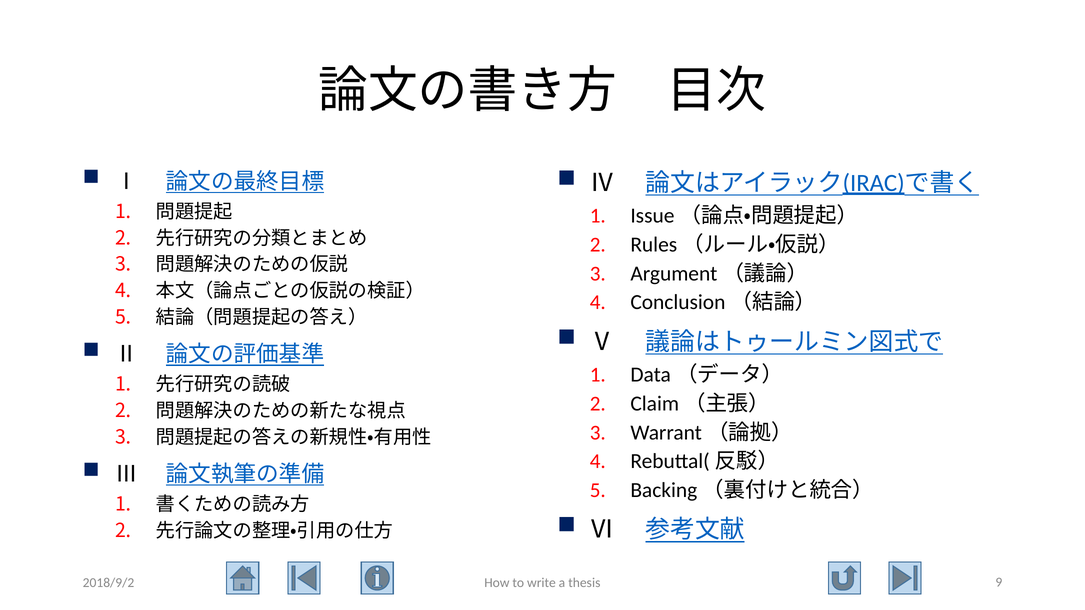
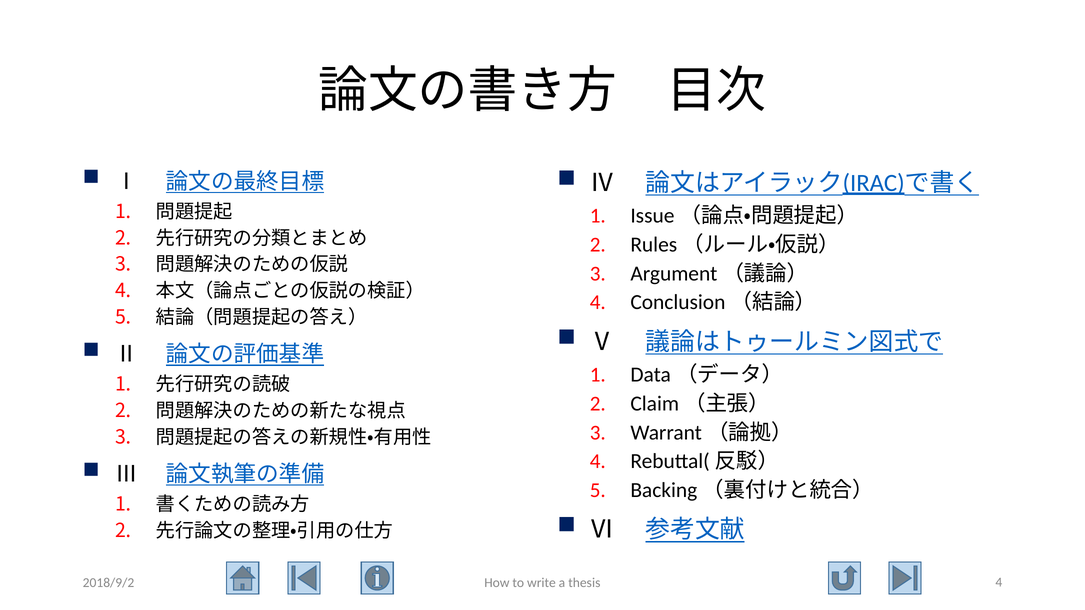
thesis 9: 9 -> 4
